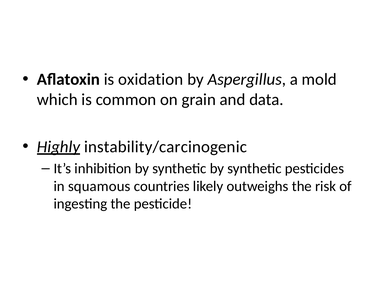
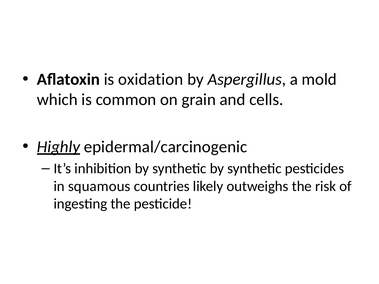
data: data -> cells
instability/carcinogenic: instability/carcinogenic -> epidermal/carcinogenic
